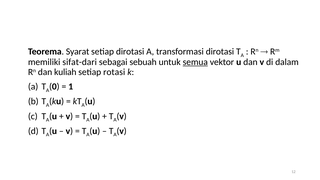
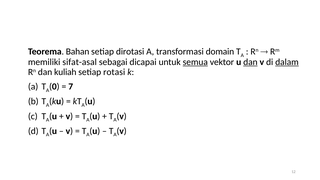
Syarat: Syarat -> Bahan
transformasi dirotasi: dirotasi -> domain
sifat-dari: sifat-dari -> sifat-asal
sebuah: sebuah -> dicapai
dan at (250, 62) underline: none -> present
dalam underline: none -> present
1: 1 -> 7
